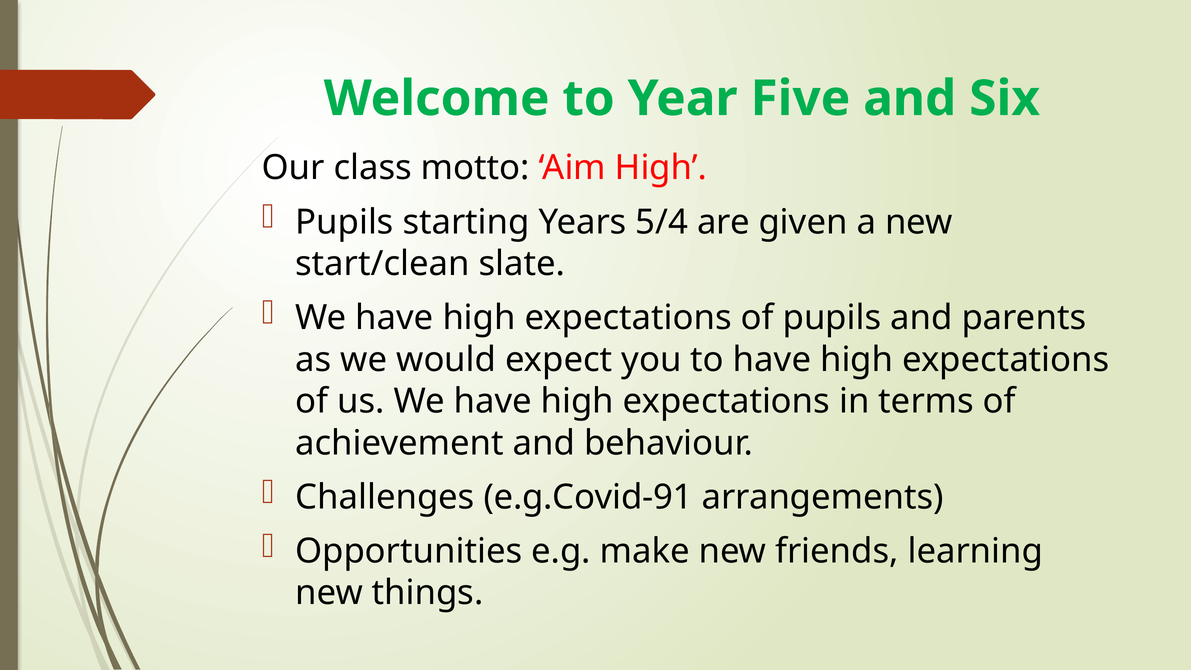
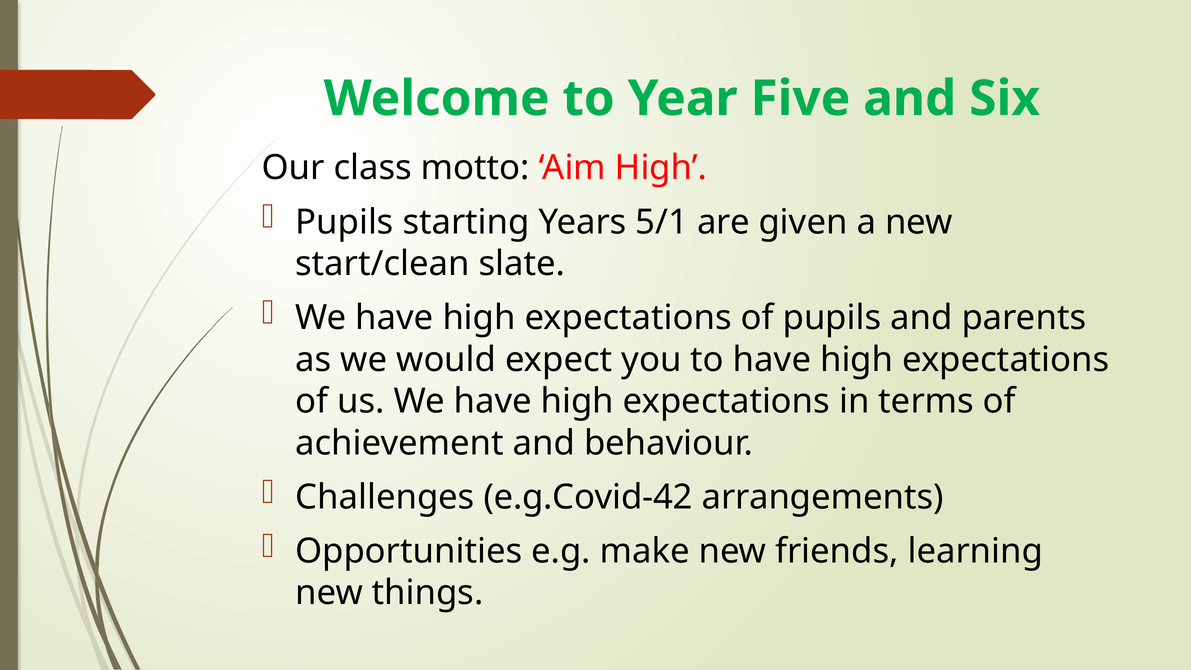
5/4: 5/4 -> 5/1
e.g.Covid-91: e.g.Covid-91 -> e.g.Covid-42
